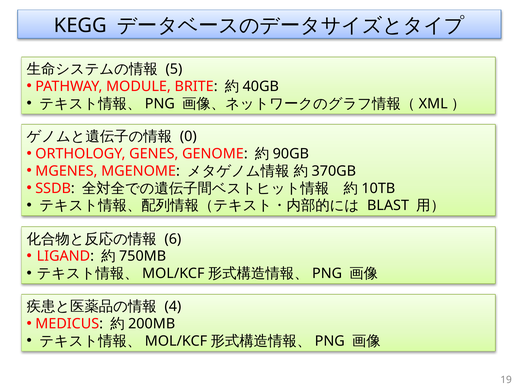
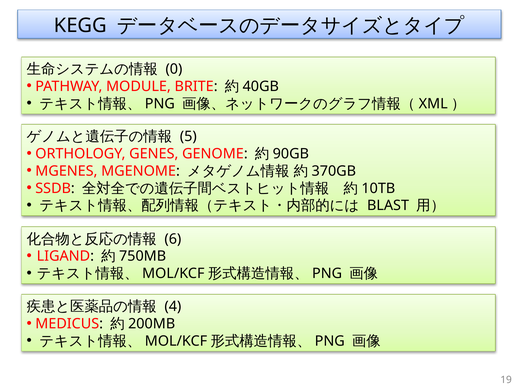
5: 5 -> 0
0: 0 -> 5
